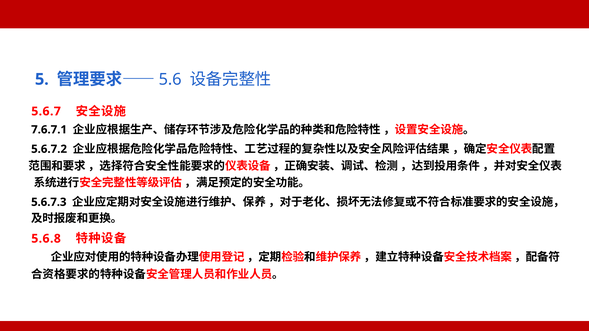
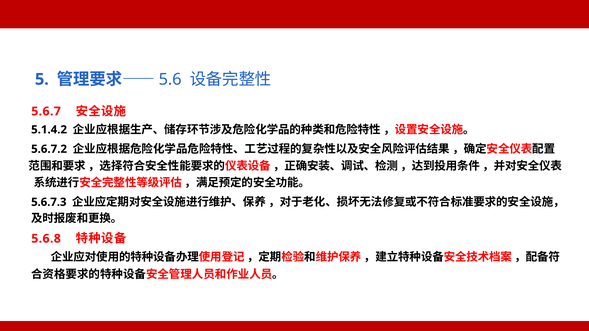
7.6.7.1: 7.6.7.1 -> 5.1.4.2
